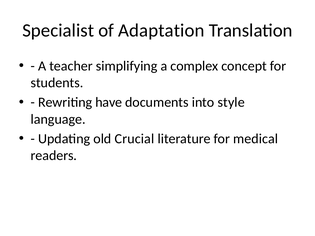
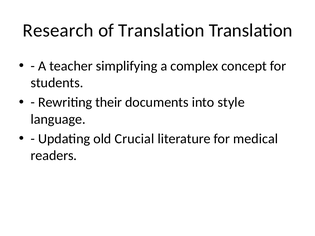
Specialist: Specialist -> Research
of Adaptation: Adaptation -> Translation
have: have -> their
